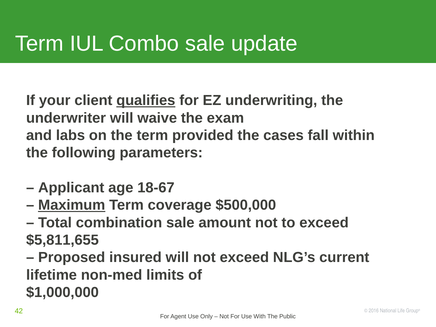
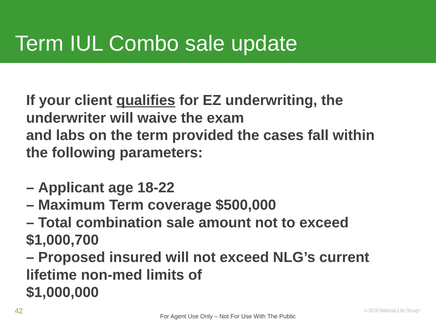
18-67: 18-67 -> 18-22
Maximum underline: present -> none
$5,811,655: $5,811,655 -> $1,000,700
